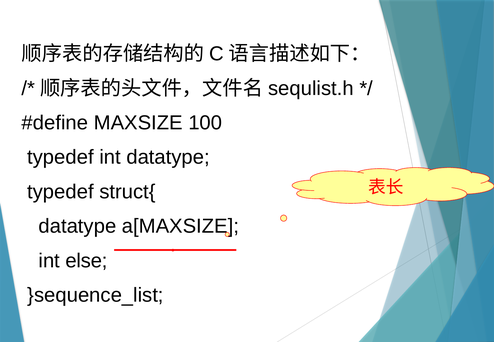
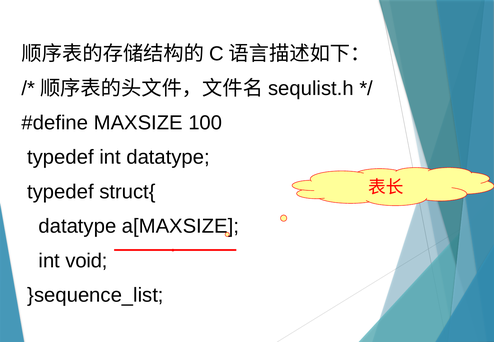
else: else -> void
